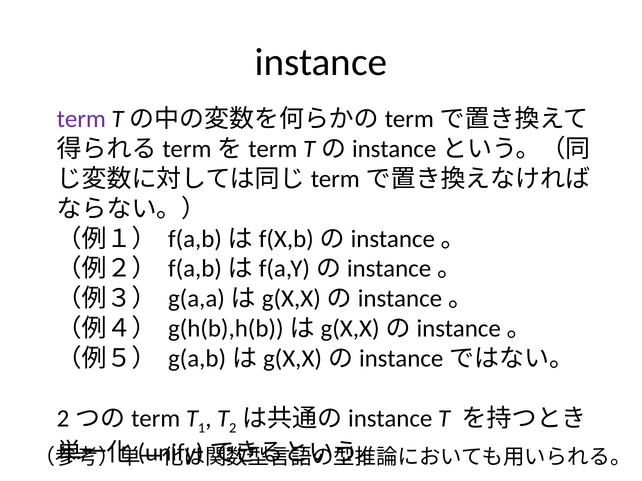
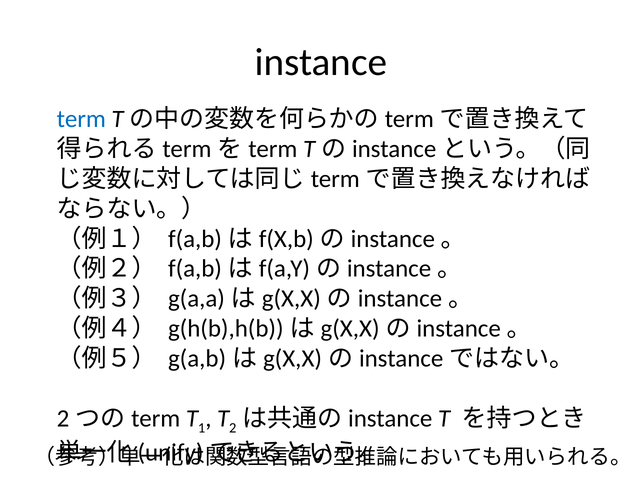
term colour: purple -> blue
